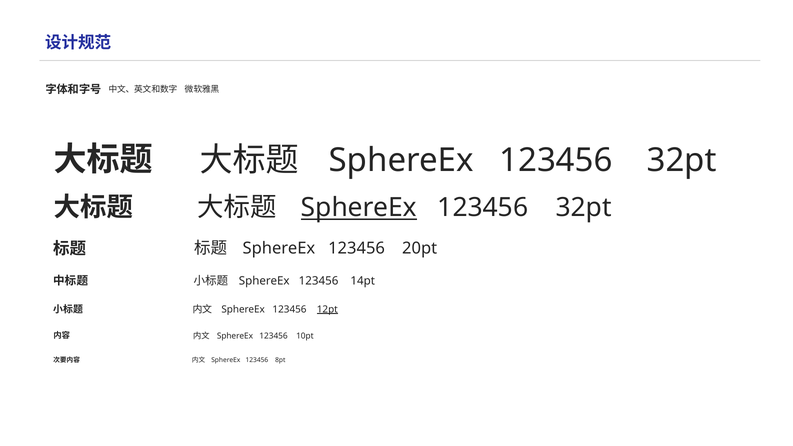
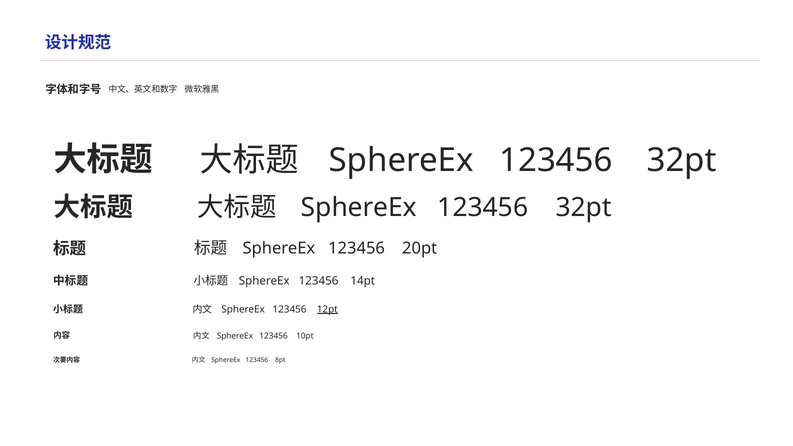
SphereEx at (359, 208) underline: present -> none
